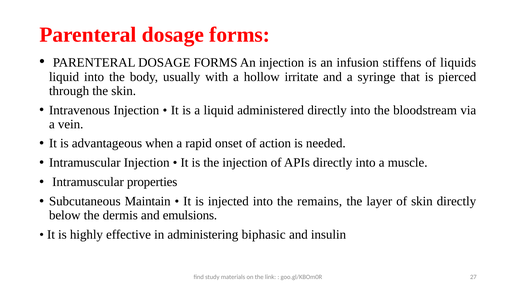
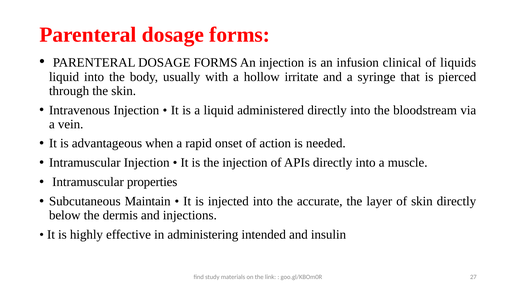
stiffens: stiffens -> clinical
remains: remains -> accurate
emulsions: emulsions -> injections
biphasic: biphasic -> intended
